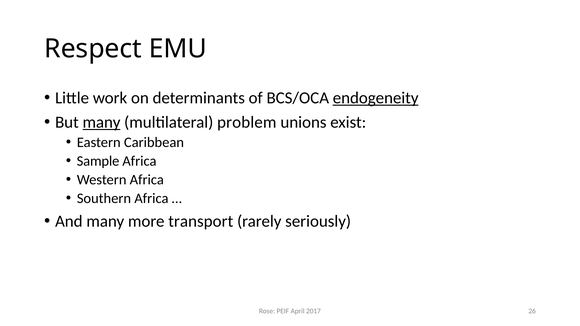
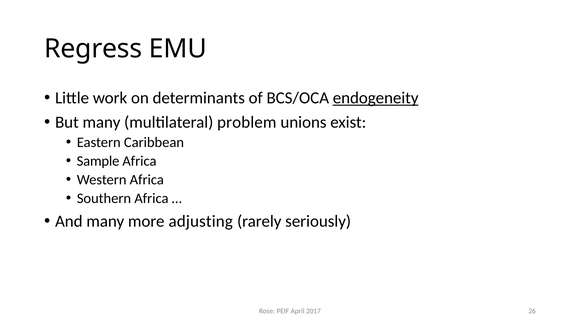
Respect: Respect -> Regress
many at (102, 122) underline: present -> none
transport: transport -> adjusting
